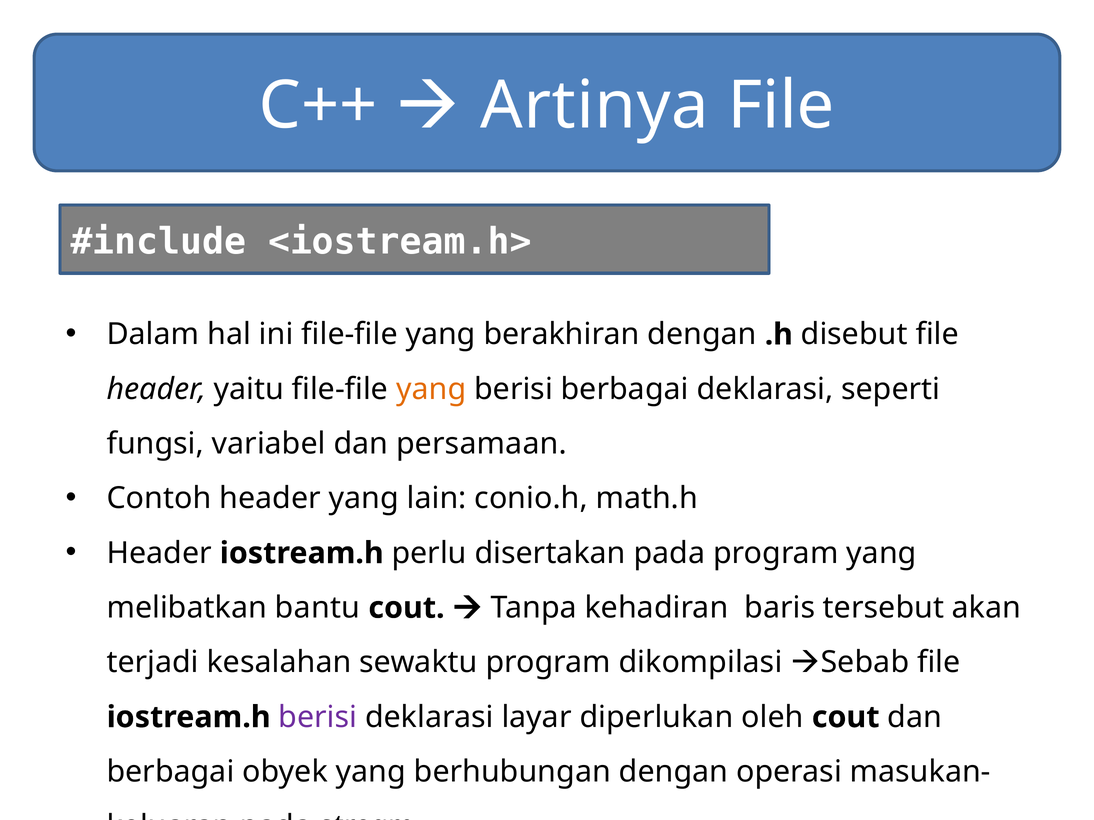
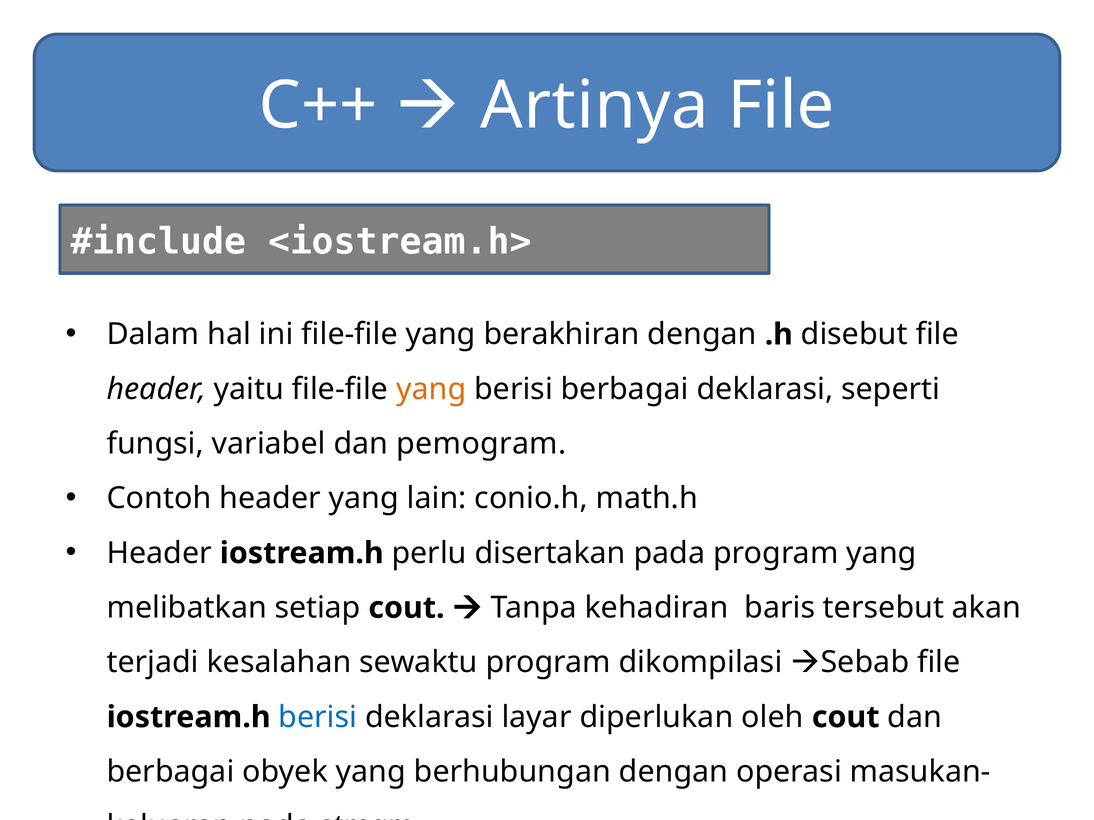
persamaan: persamaan -> pemogram
bantu: bantu -> setiap
berisi at (318, 718) colour: purple -> blue
